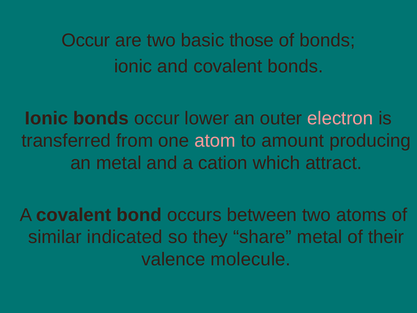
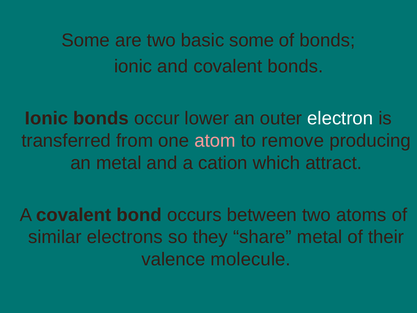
Occur at (86, 40): Occur -> Some
basic those: those -> some
electron colour: pink -> white
amount: amount -> remove
indicated: indicated -> electrons
